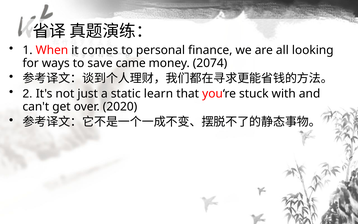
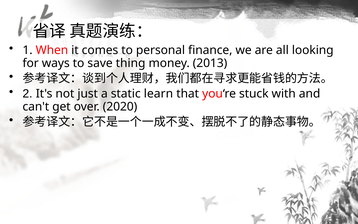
came: came -> thing
2074: 2074 -> 2013
